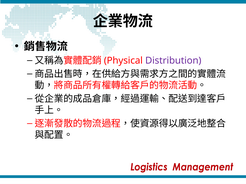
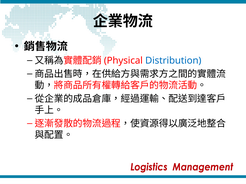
Distribution colour: purple -> blue
